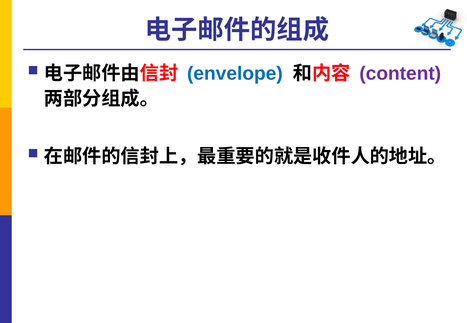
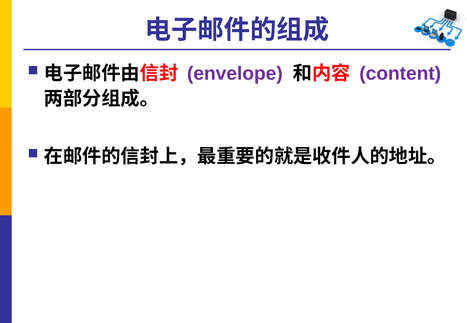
envelope colour: blue -> purple
